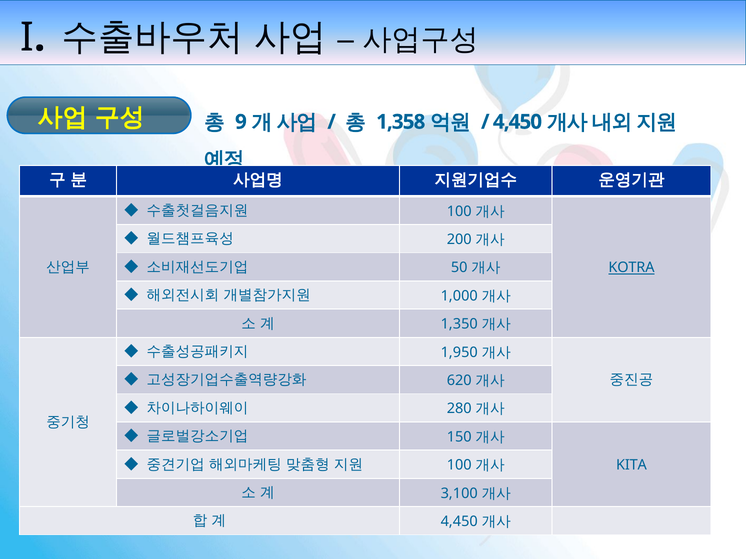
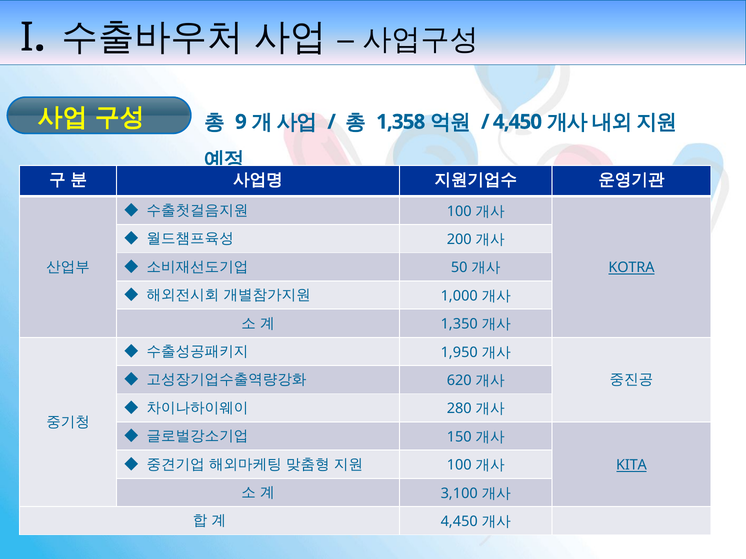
KITA underline: none -> present
